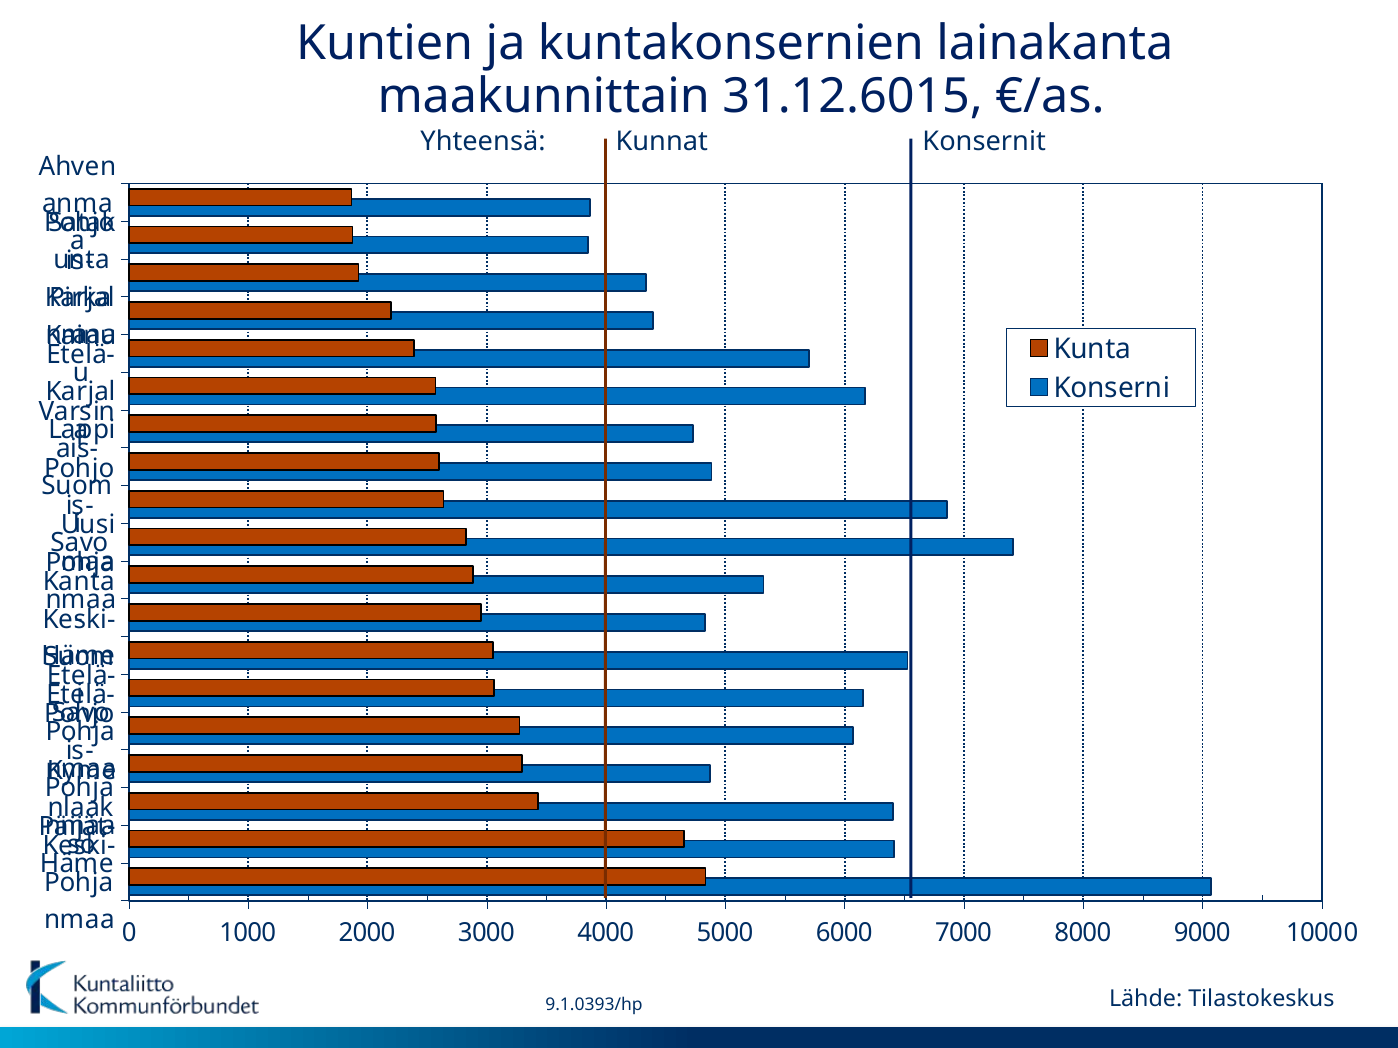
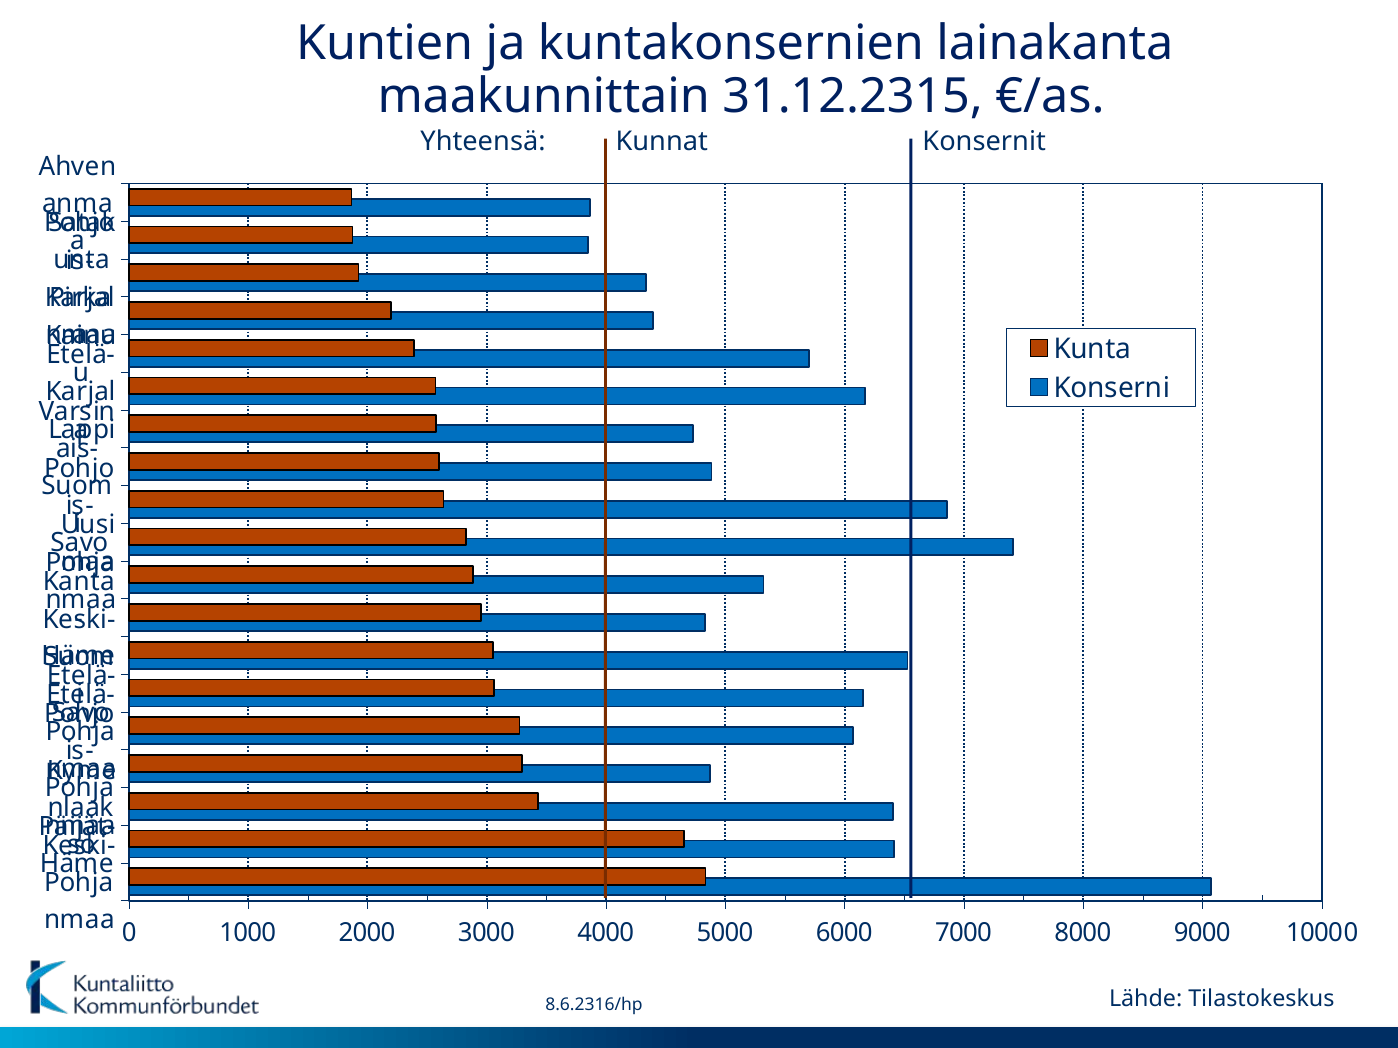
31.12.6015: 31.12.6015 -> 31.12.2315
9.1.0393/hp: 9.1.0393/hp -> 8.6.2316/hp
